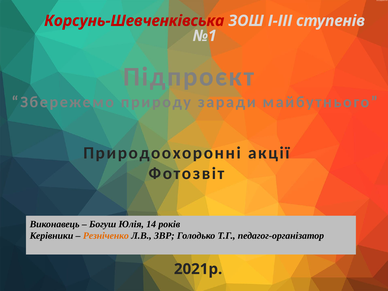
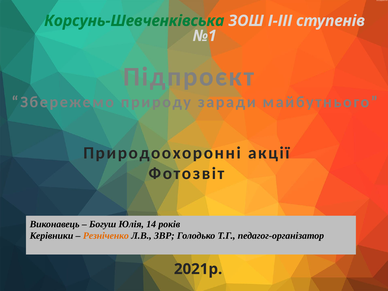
Корсунь-Шевченківська colour: red -> green
